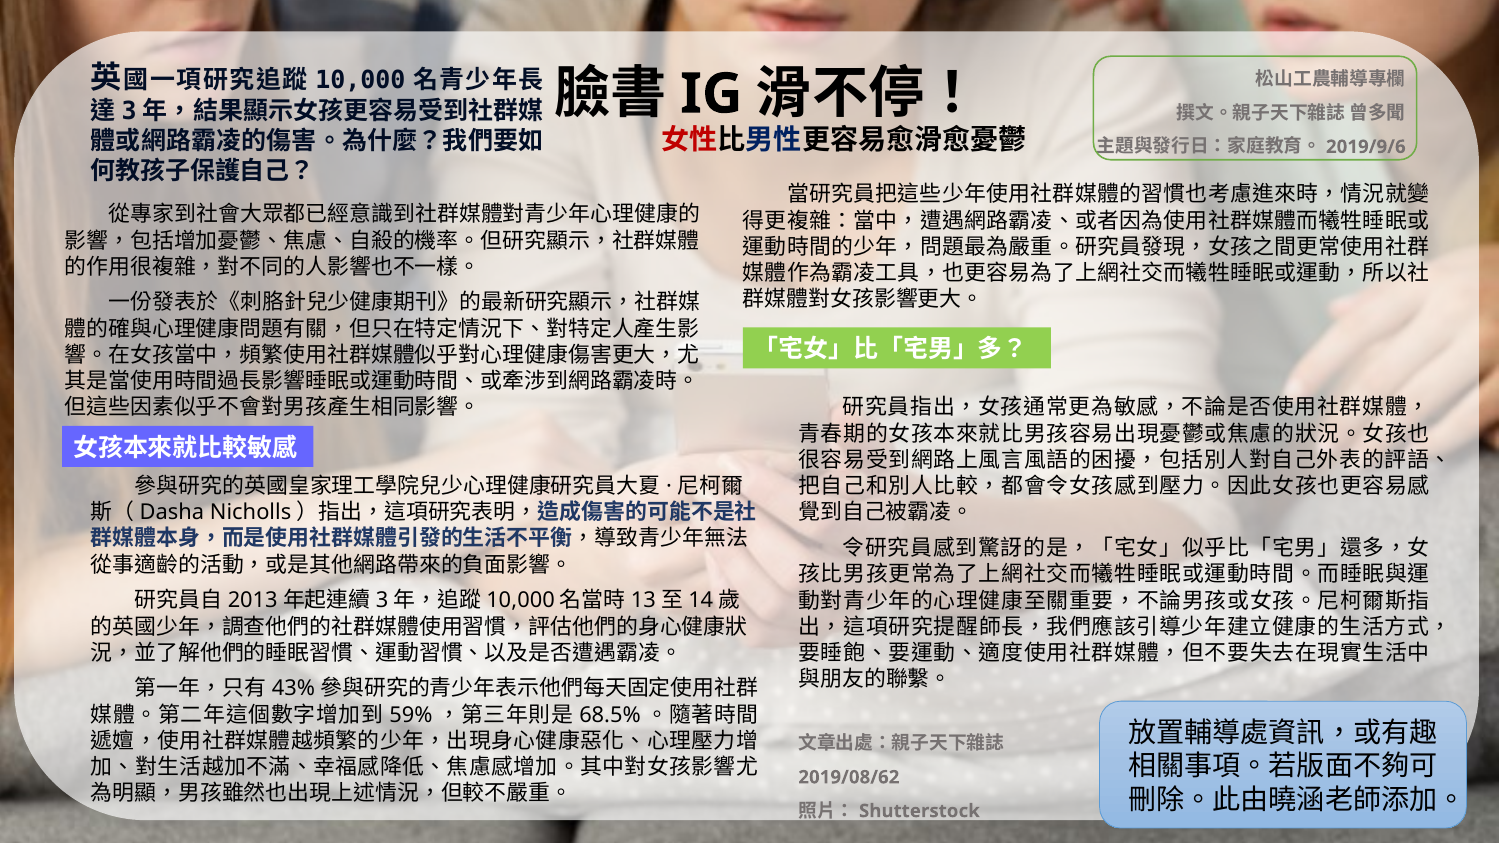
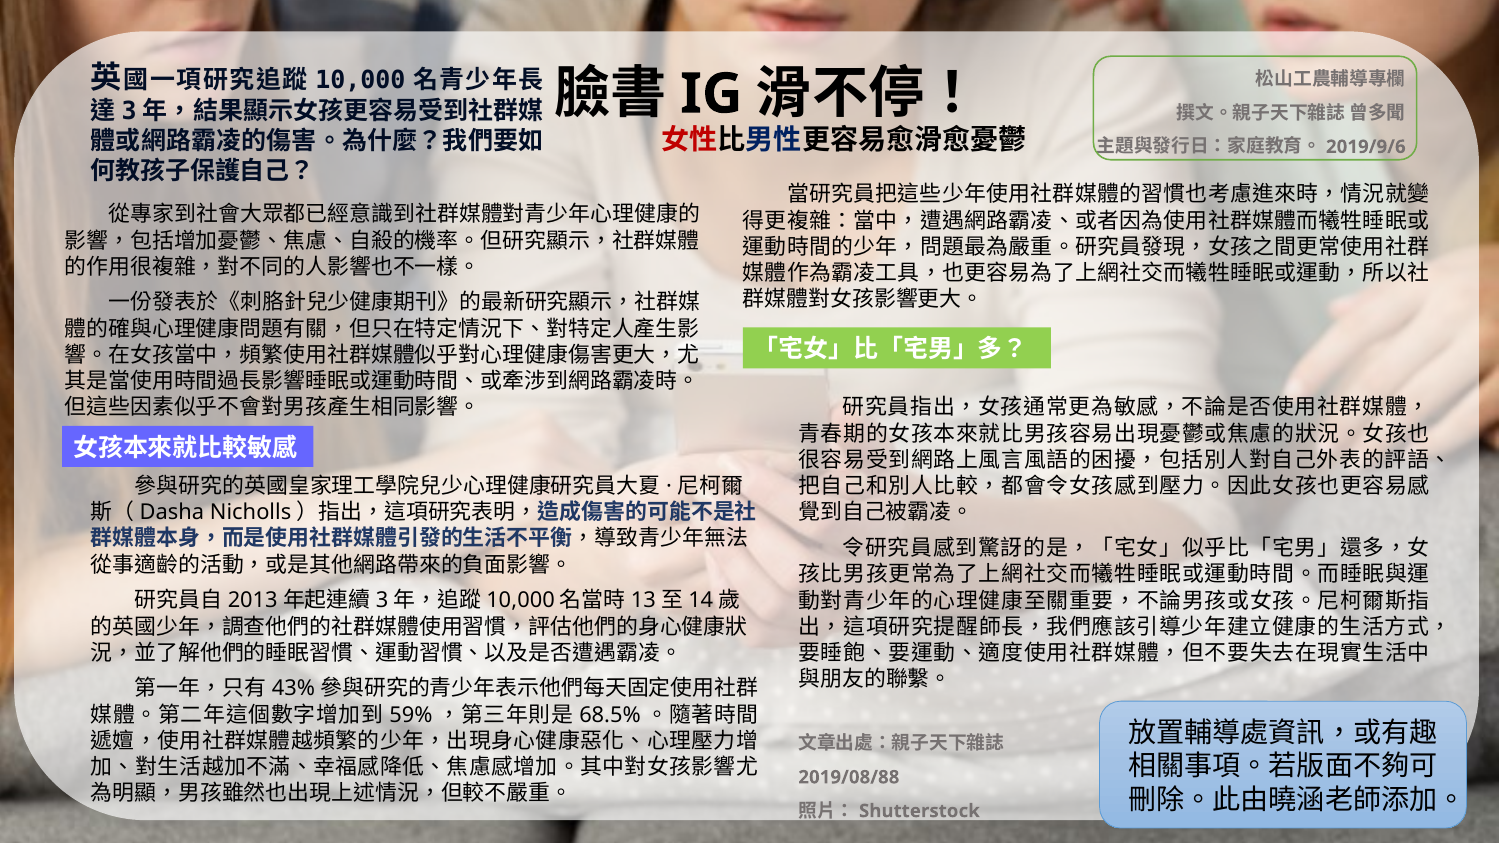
2019/08/62: 2019/08/62 -> 2019/08/88
